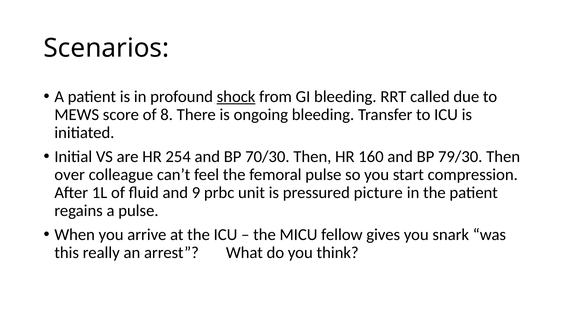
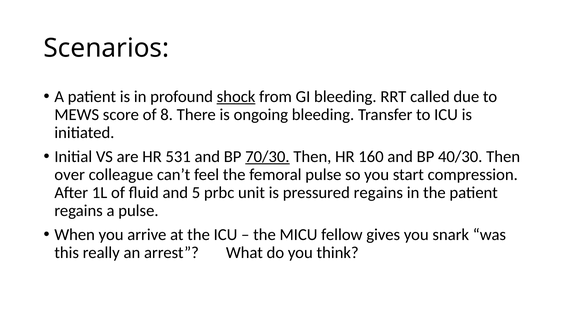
254: 254 -> 531
70/30 underline: none -> present
79/30: 79/30 -> 40/30
9: 9 -> 5
pressured picture: picture -> regains
